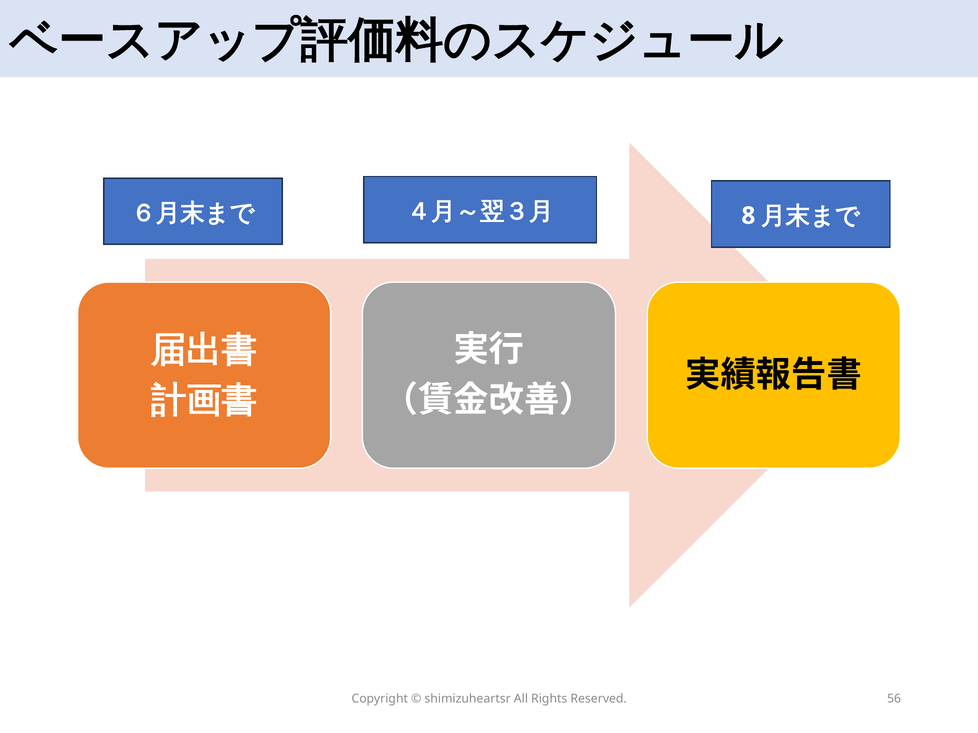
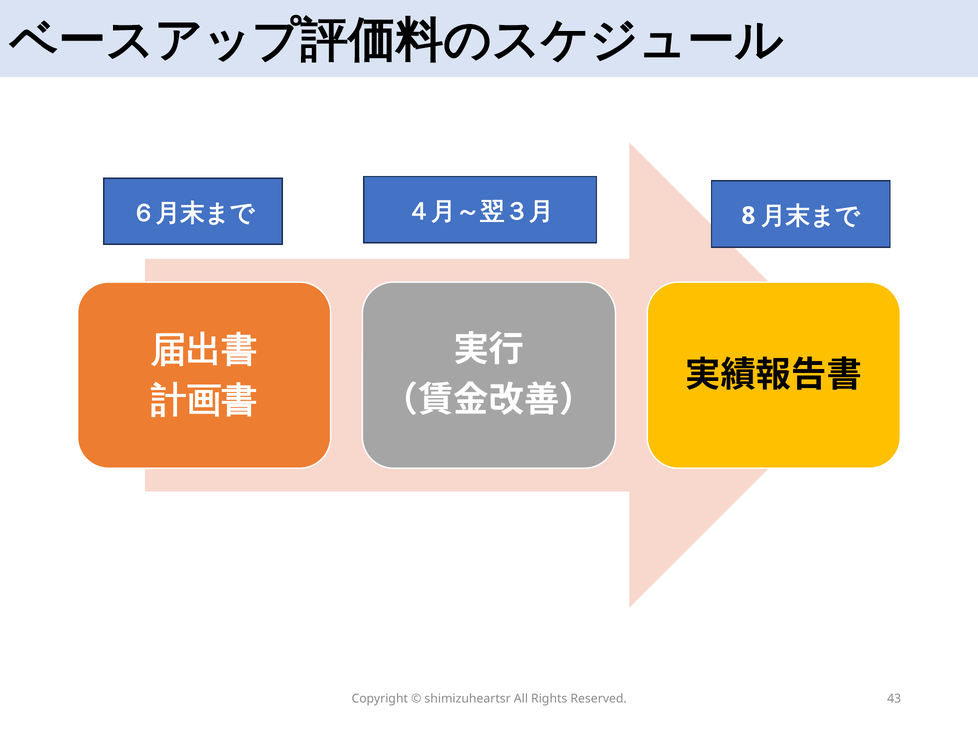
56: 56 -> 43
